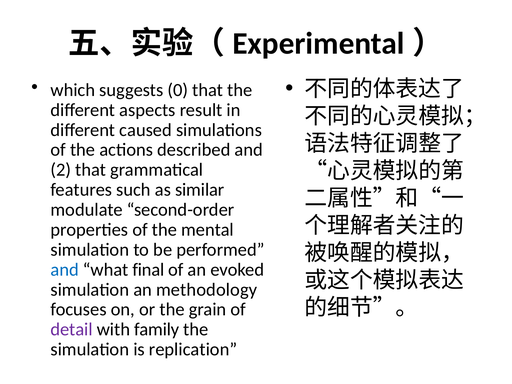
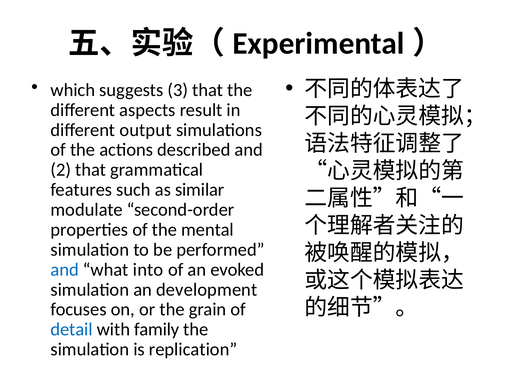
0: 0 -> 3
caused: caused -> output
final: final -> into
methodology: methodology -> development
detail colour: purple -> blue
